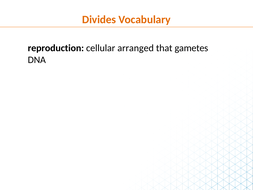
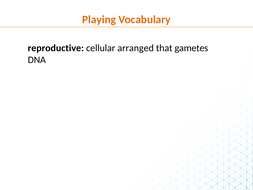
Divides: Divides -> Playing
reproduction: reproduction -> reproductive
